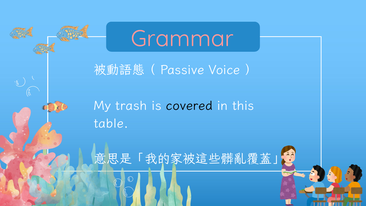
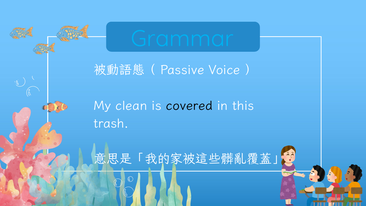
Grammar colour: pink -> light blue
trash: trash -> clean
table: table -> trash
